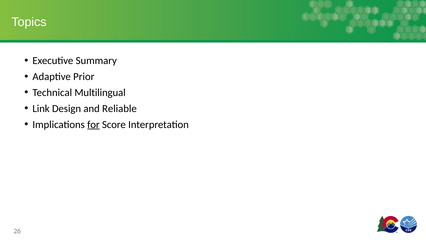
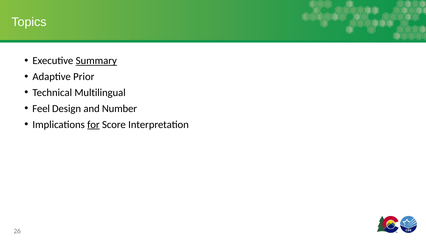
Summary underline: none -> present
Link: Link -> Feel
Reliable: Reliable -> Number
